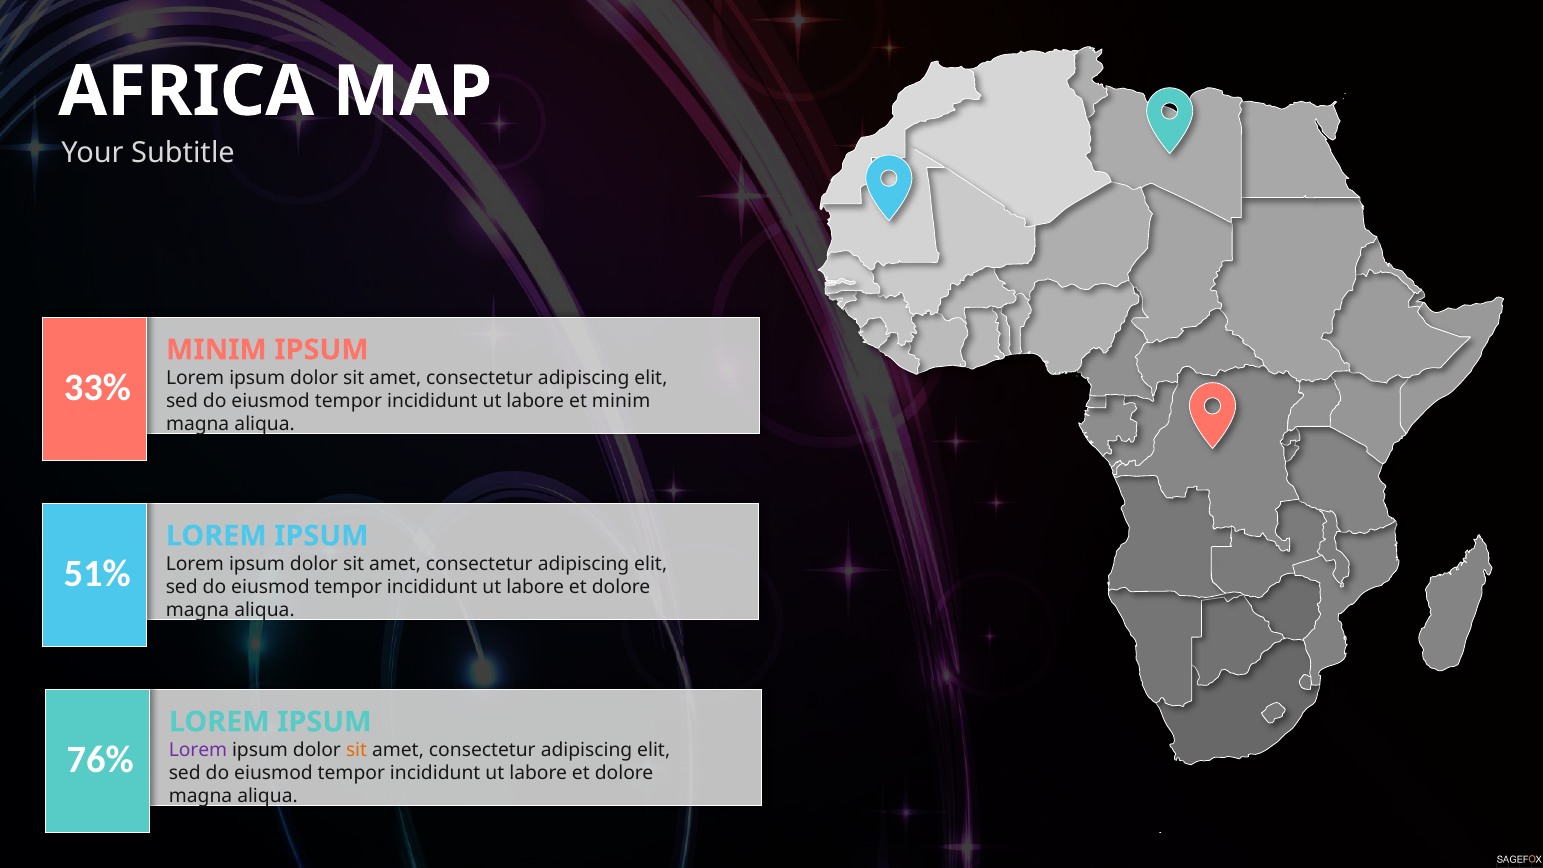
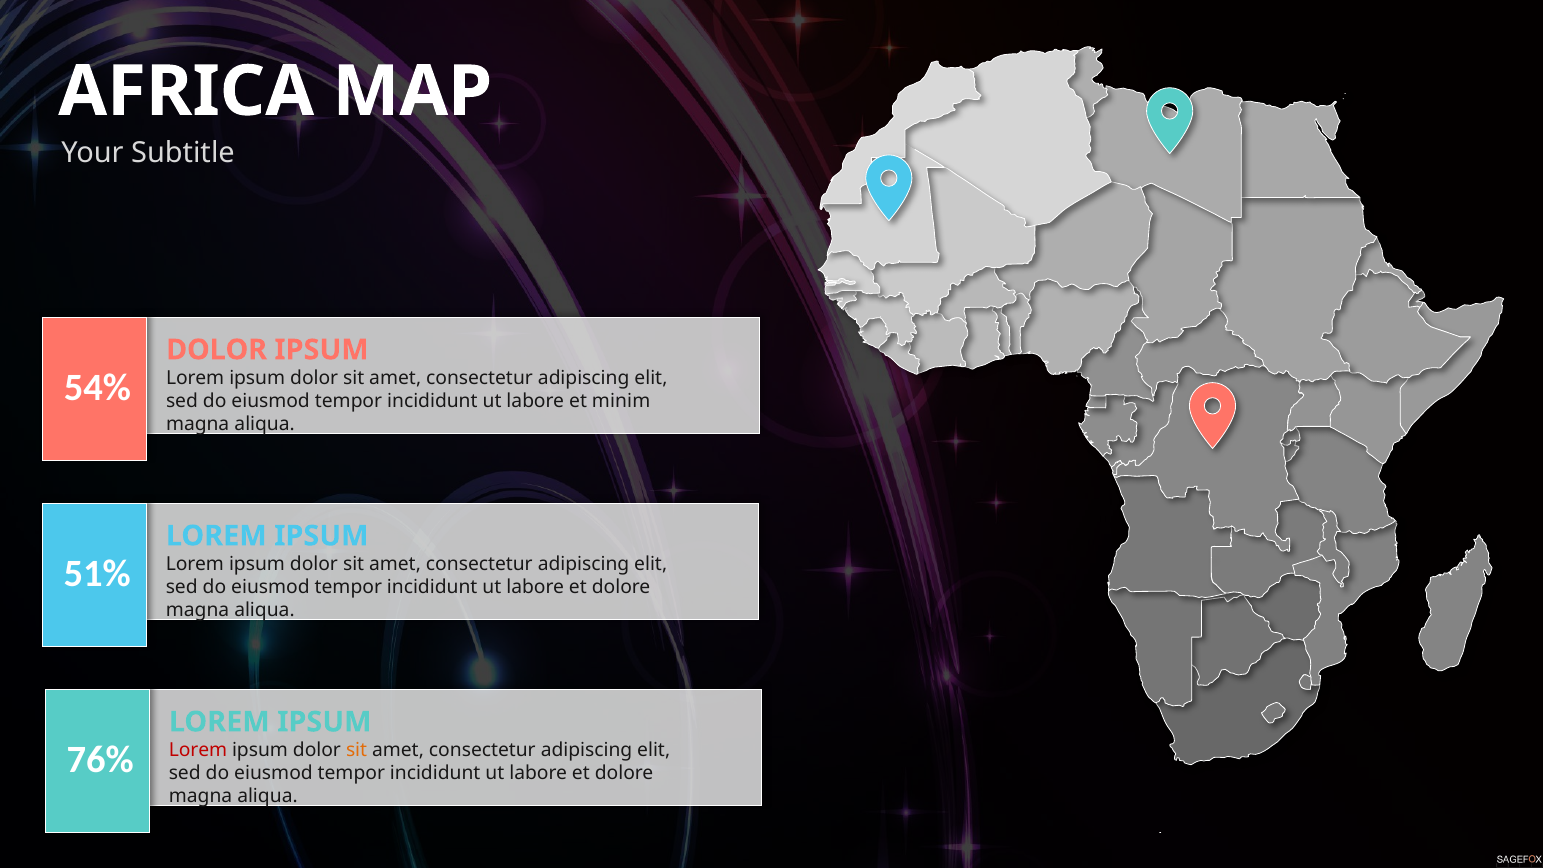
MINIM at (216, 350): MINIM -> DOLOR
33%: 33% -> 54%
Lorem at (198, 750) colour: purple -> red
